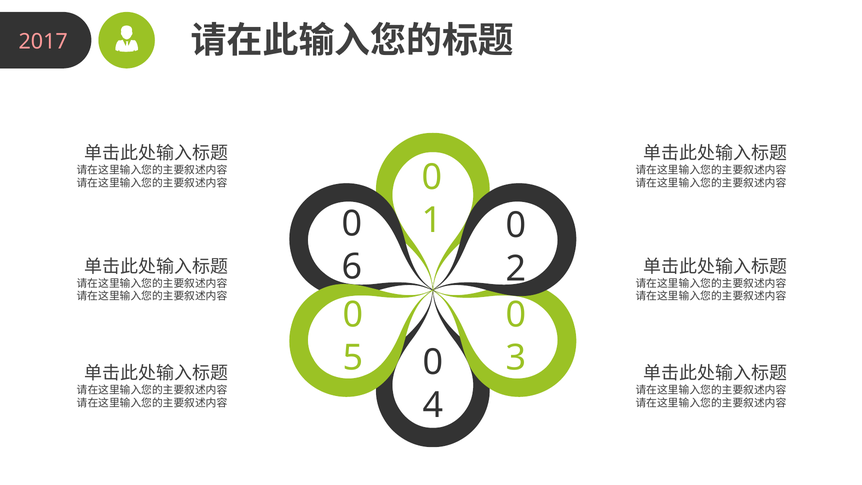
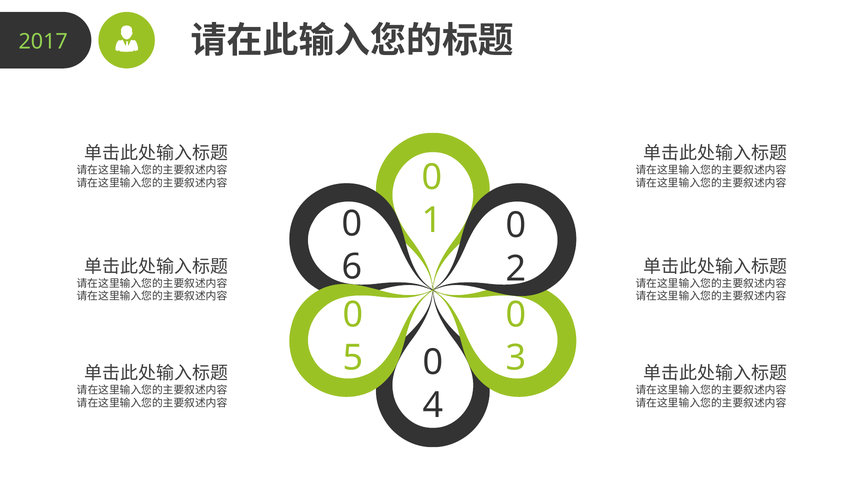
2017 colour: pink -> light green
